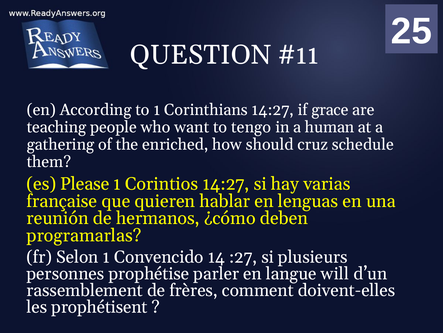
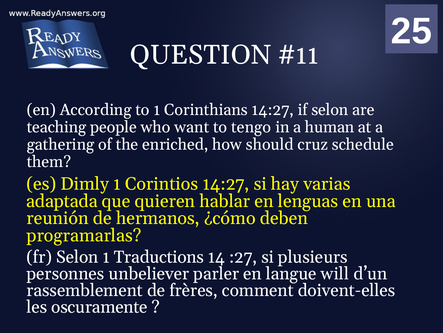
if grace: grace -> selon
Please: Please -> Dimly
française: française -> adaptada
Convencido: Convencido -> Traductions
prophétise: prophétise -> unbeliever
prophétisent: prophétisent -> oscuramente
